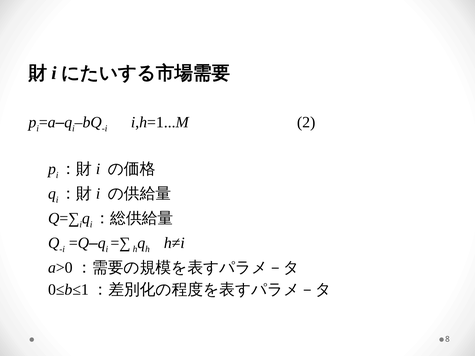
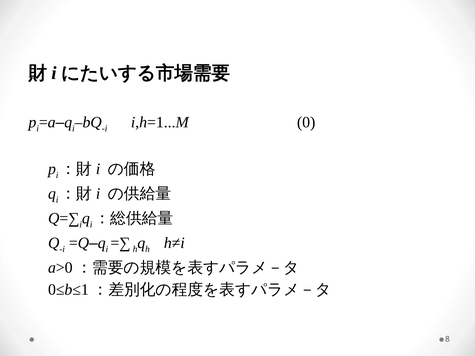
2: 2 -> 0
